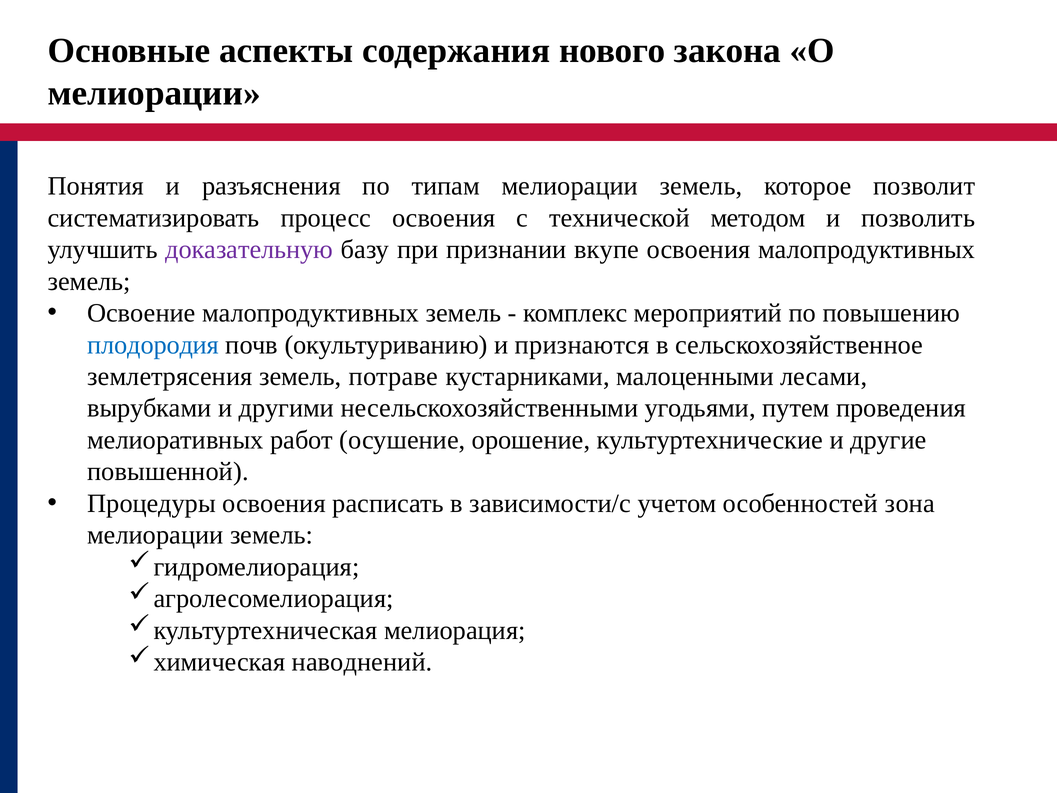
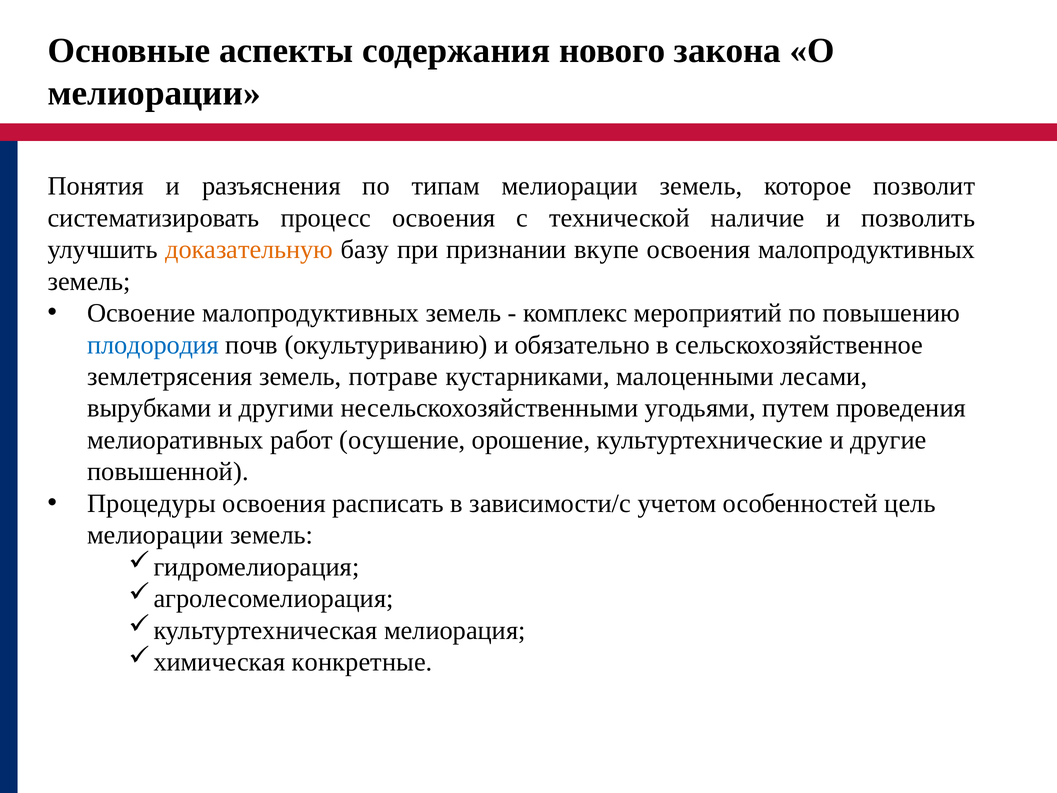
методом: методом -> наличие
доказательную colour: purple -> orange
признаются: признаются -> обязательно
зона: зона -> цель
наводнений: наводнений -> конкретные
